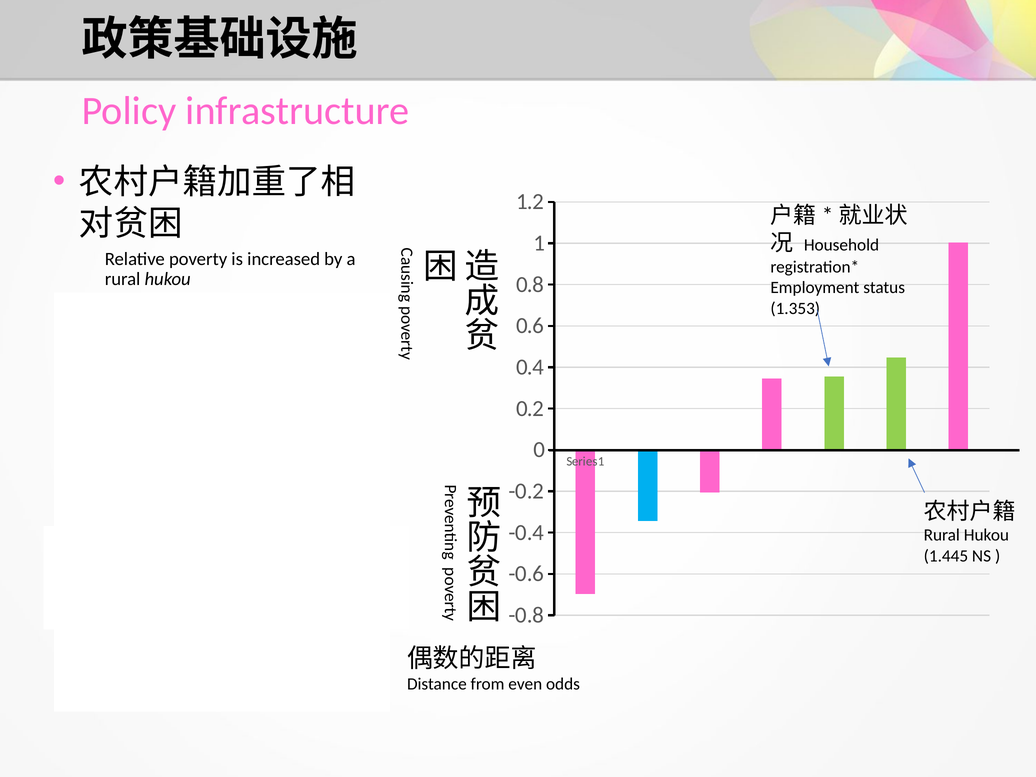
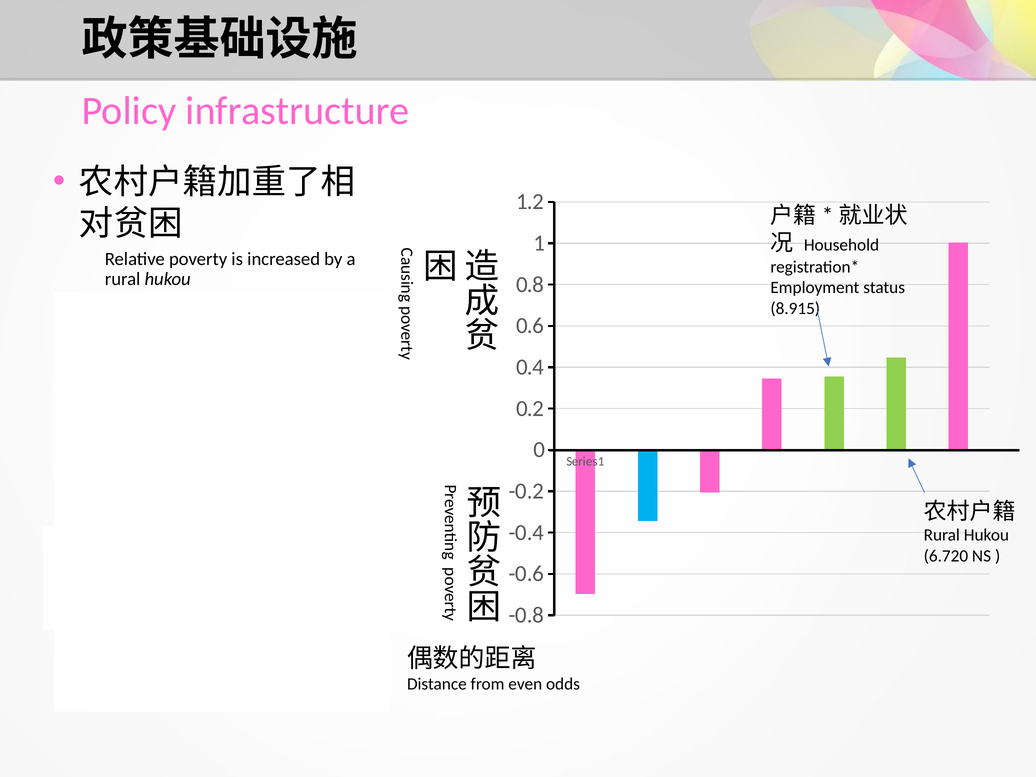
1.353: 1.353 -> 8.915
1.445: 1.445 -> 6.720
